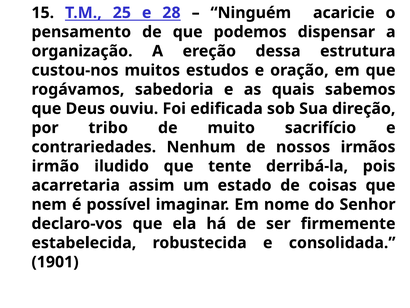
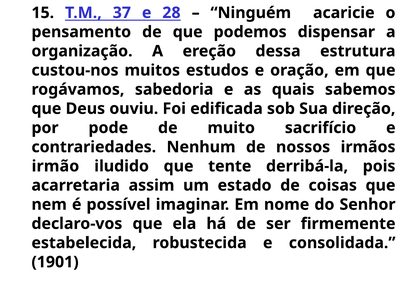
25: 25 -> 37
tribo: tribo -> pode
